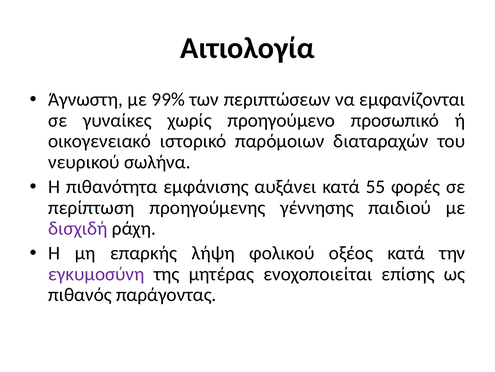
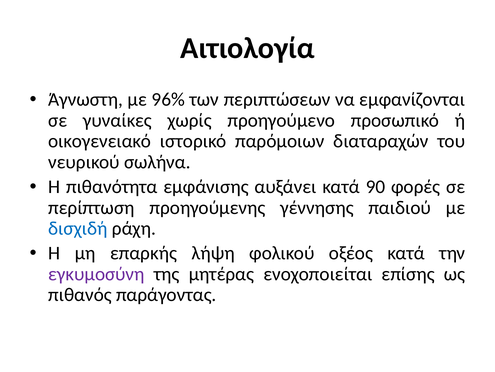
99%: 99% -> 96%
55: 55 -> 90
δισχιδή colour: purple -> blue
